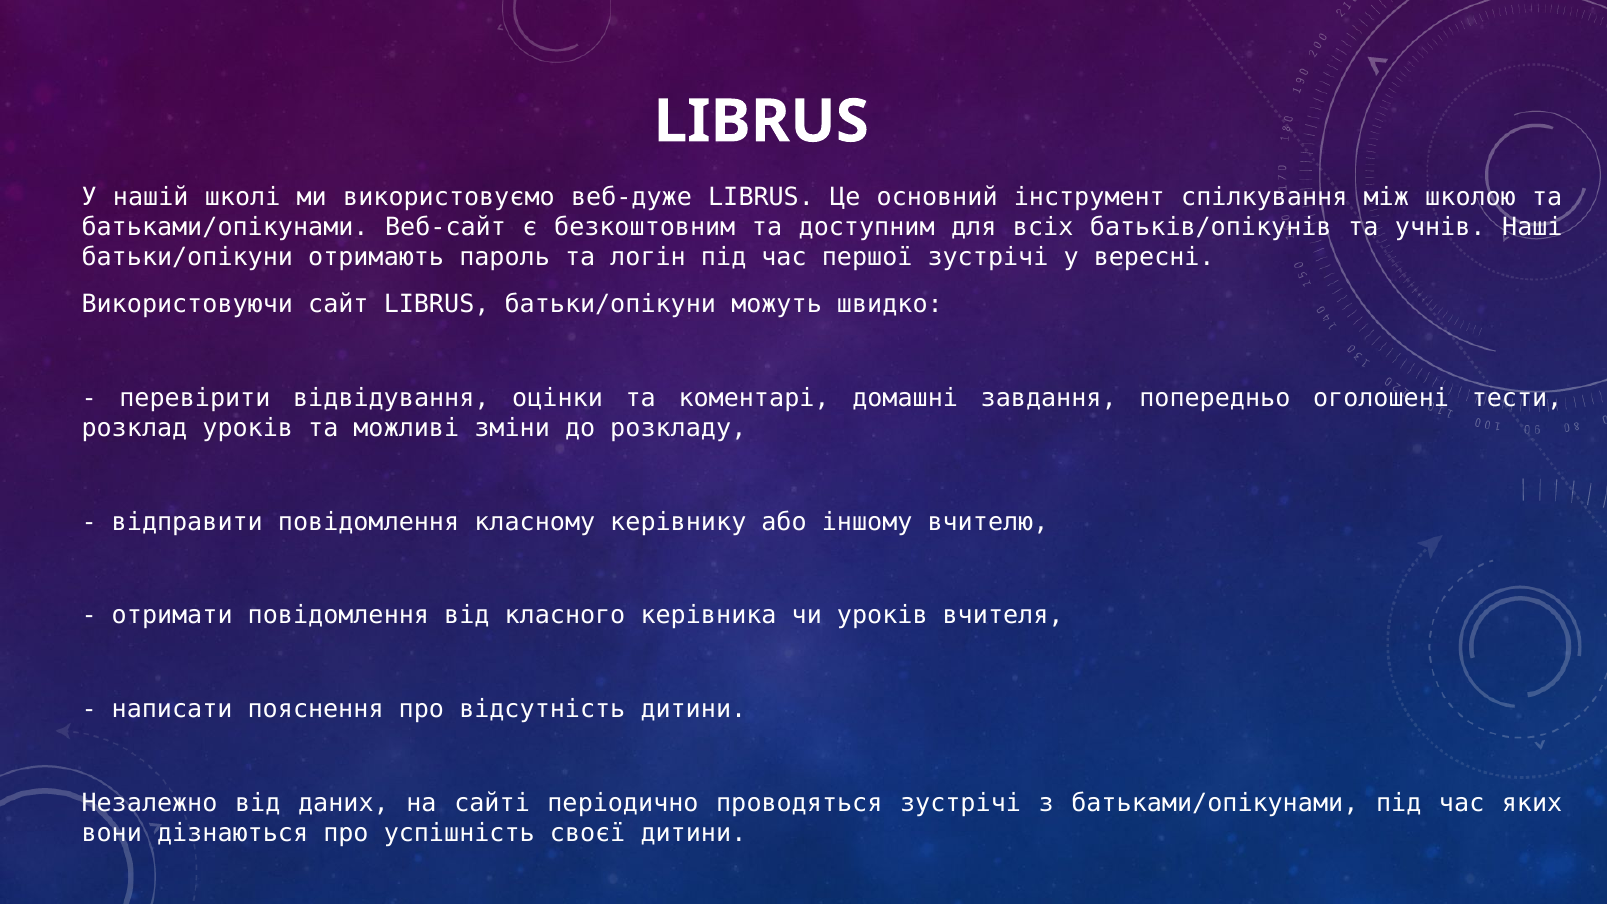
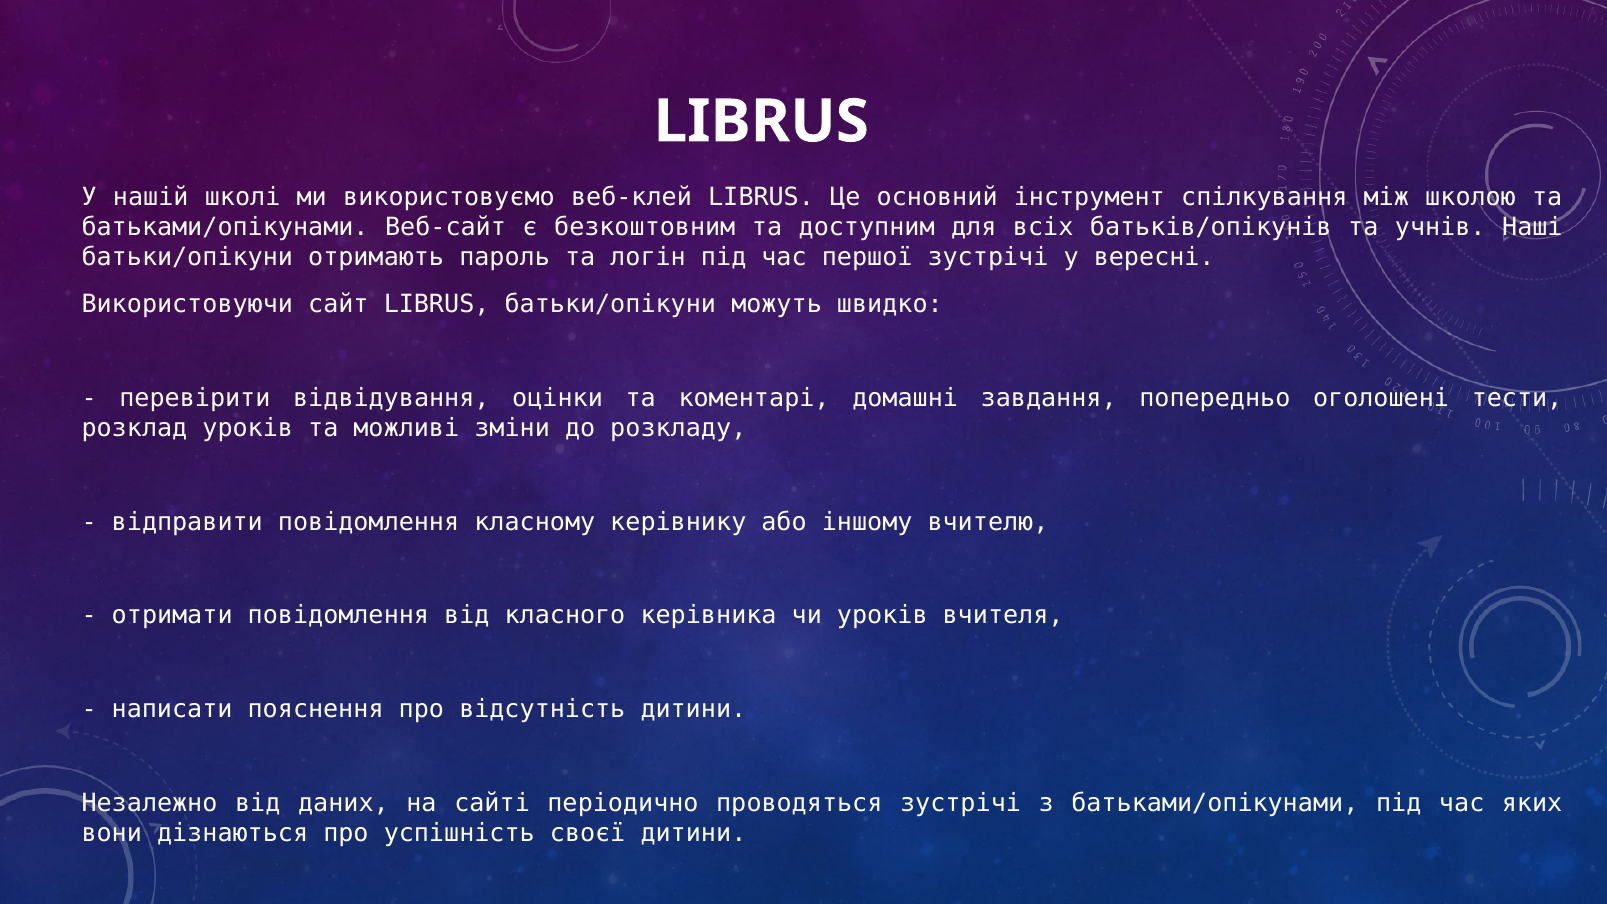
веб-дуже: веб-дуже -> веб-клей
